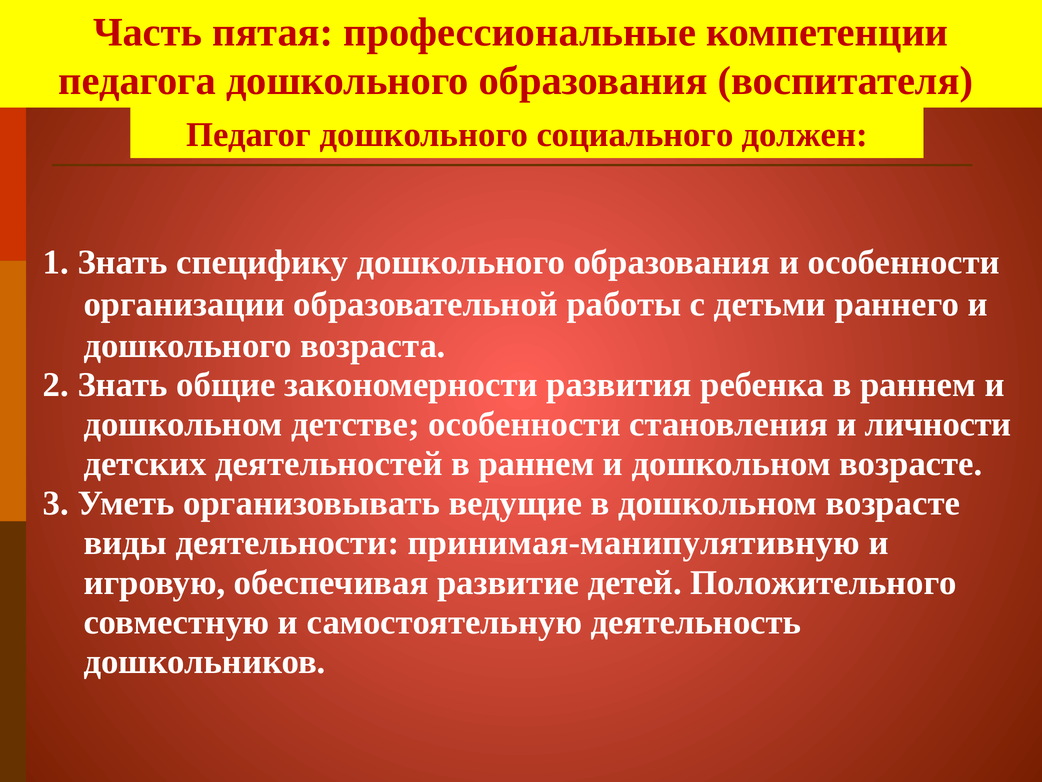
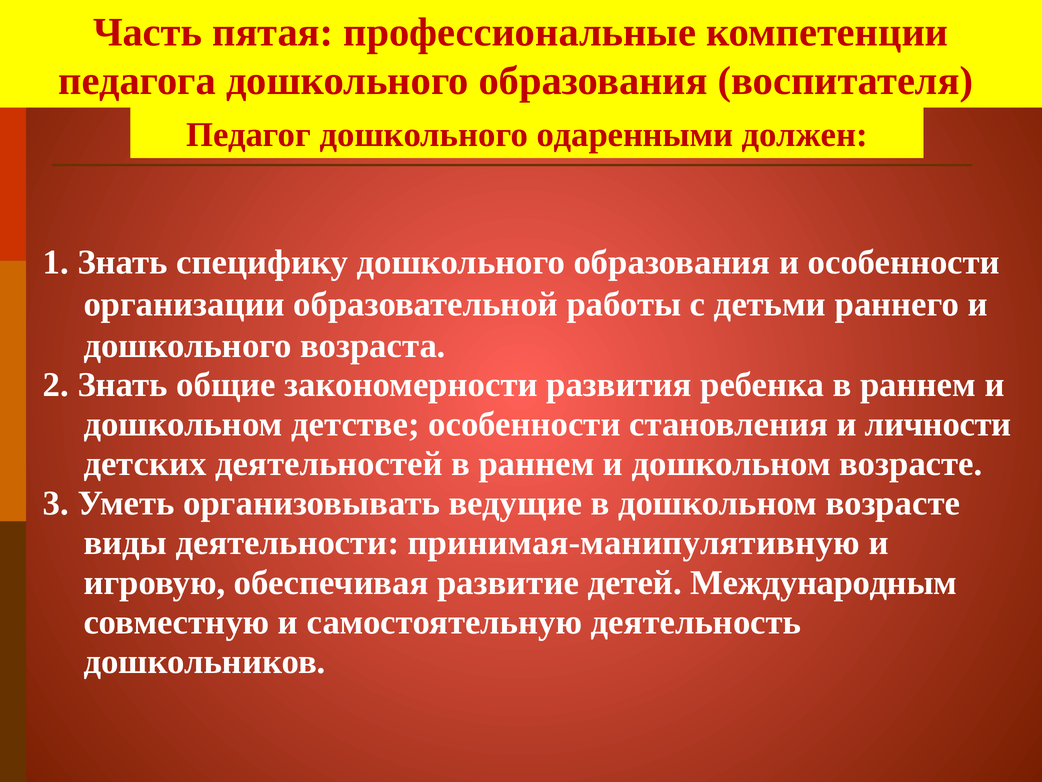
социального: социального -> одаренными
Положительного: Положительного -> Международным
